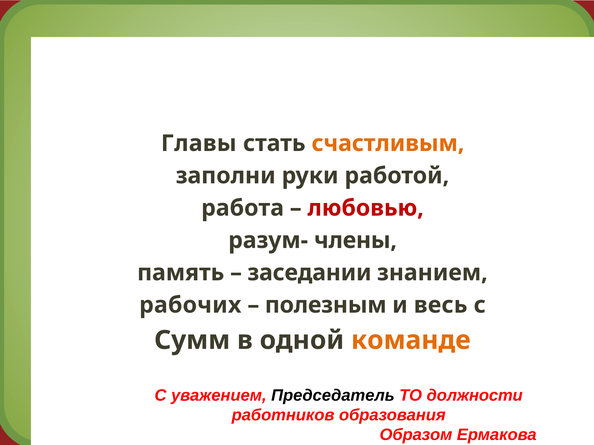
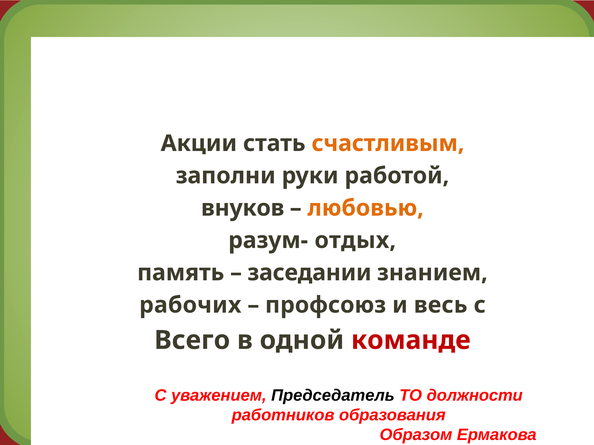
Главы: Главы -> Акции
работа: работа -> внуков
любовью colour: red -> orange
члены: члены -> отдых
полезным: полезным -> профсоюз
Сумм: Сумм -> Всего
команде colour: orange -> red
